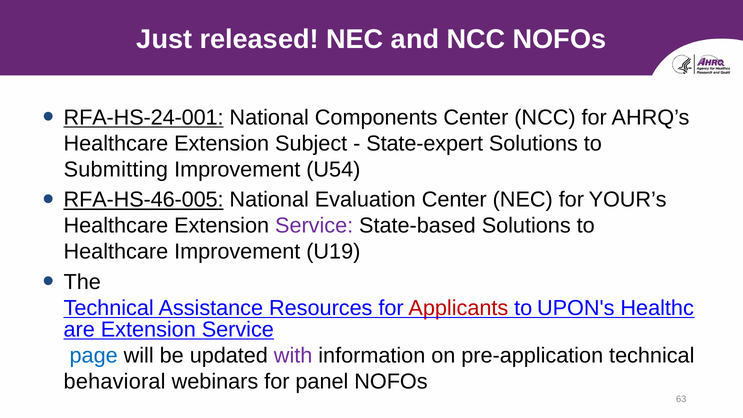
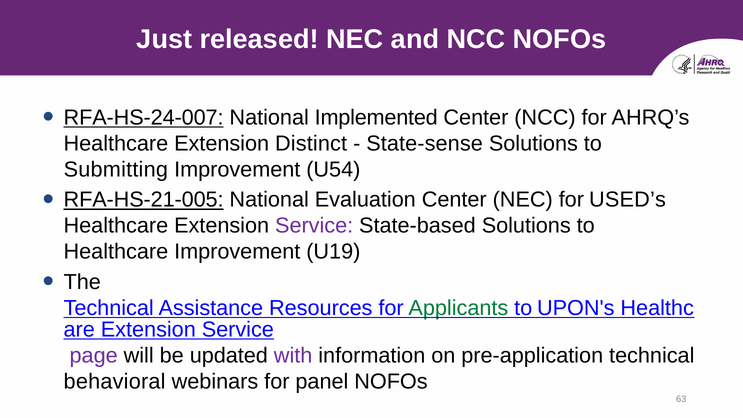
RFA-HS-24-001: RFA-HS-24-001 -> RFA-HS-24-007
Components: Components -> Implemented
Subject: Subject -> Distinct
State-expert: State-expert -> State-sense
RFA-HS-46-005: RFA-HS-46-005 -> RFA-HS-21-005
YOUR’s: YOUR’s -> USED’s
Applicants colour: red -> green
page colour: blue -> purple
